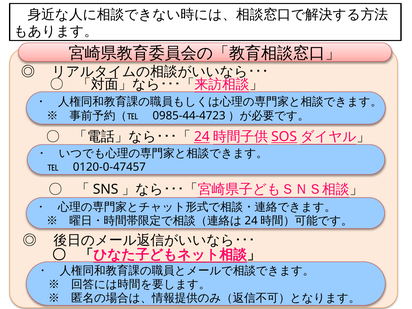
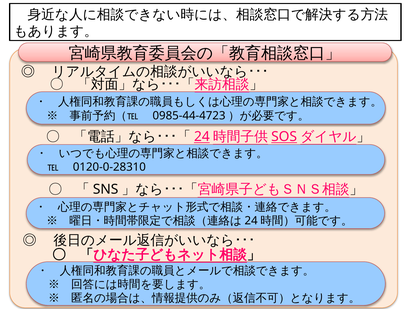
0120-0-47457: 0120-0-47457 -> 0120-0-28310
